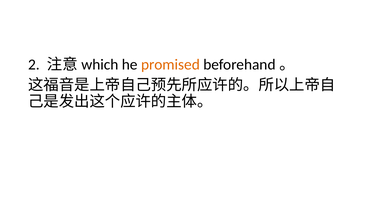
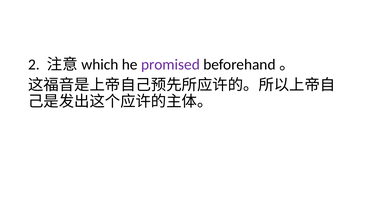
promised colour: orange -> purple
